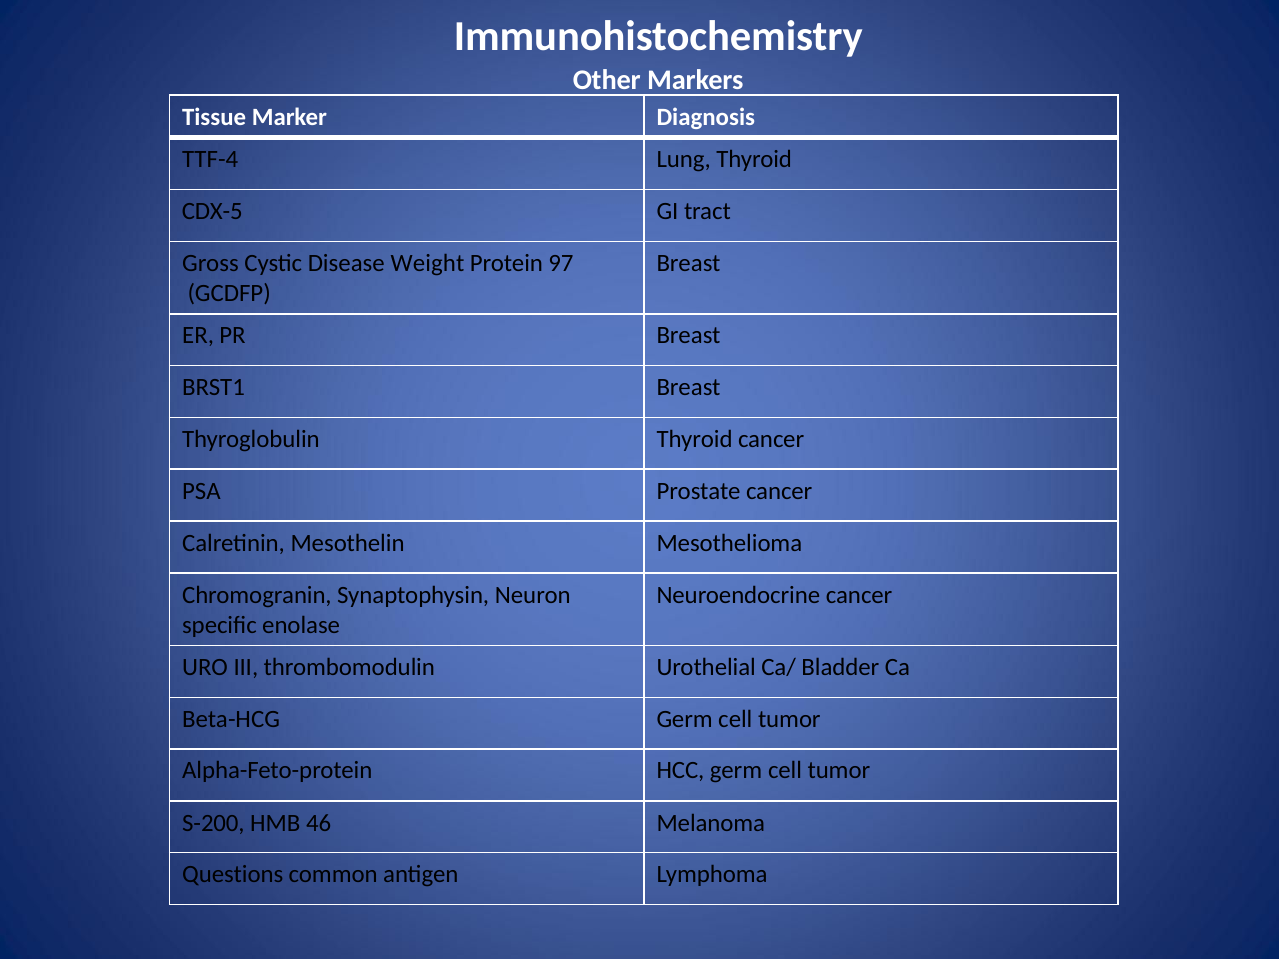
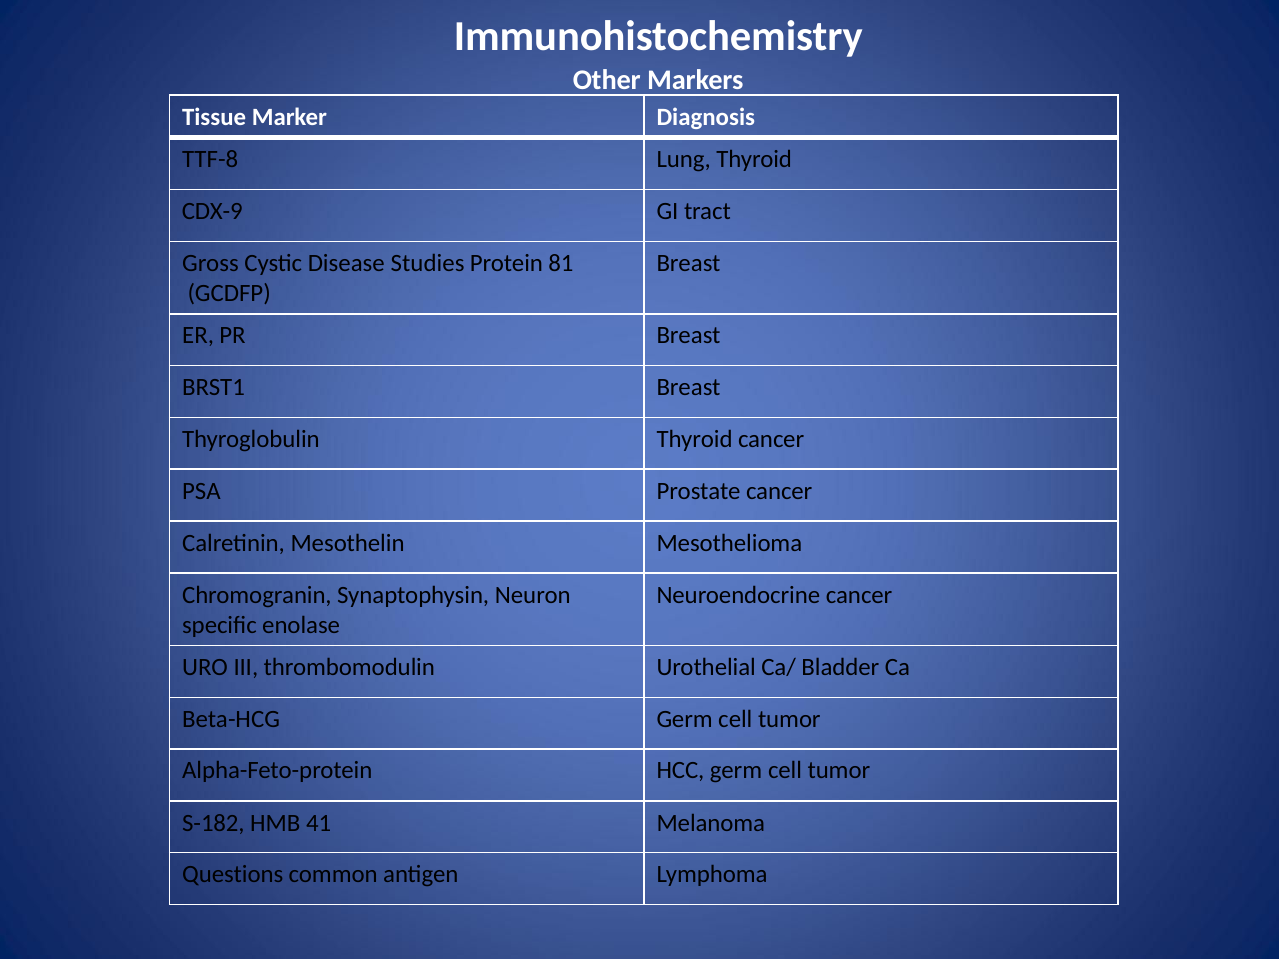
TTF-4: TTF-4 -> TTF-8
CDX-5: CDX-5 -> CDX-9
Weight: Weight -> Studies
97: 97 -> 81
S-200: S-200 -> S-182
46: 46 -> 41
